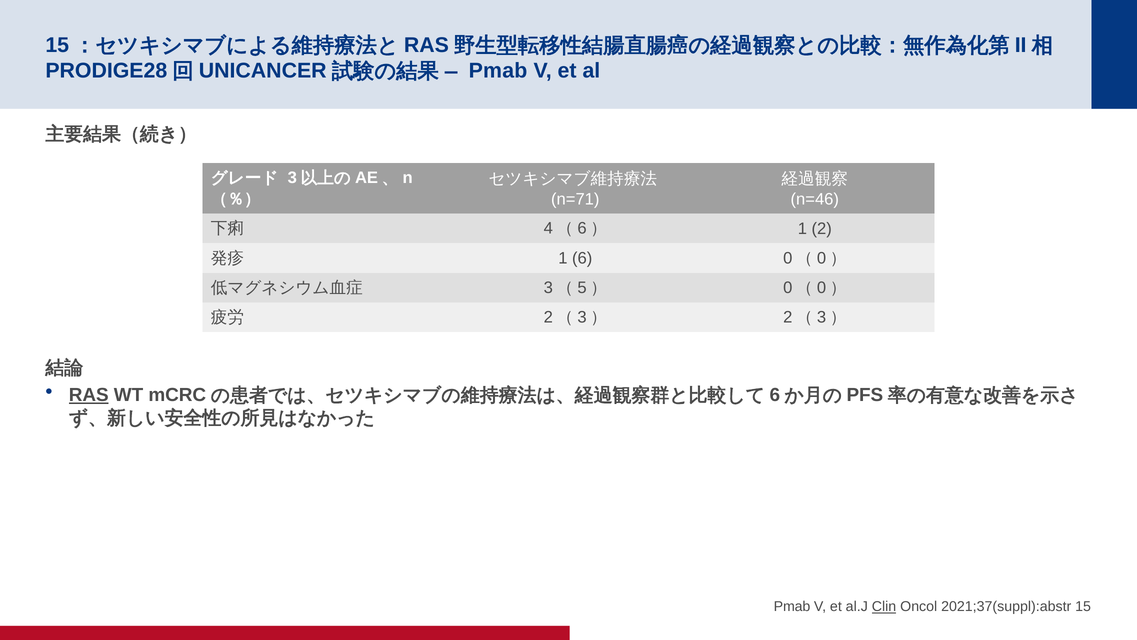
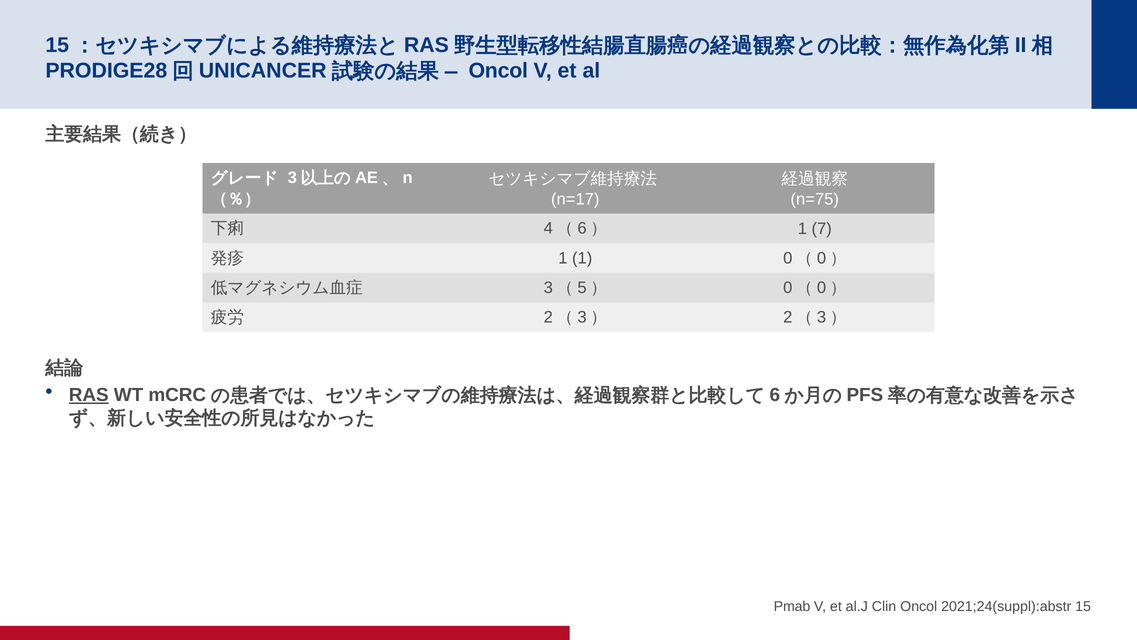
Pmab at (498, 71): Pmab -> Oncol
n=71: n=71 -> n=17
n=46: n=46 -> n=75
2: 2 -> 7
1 6: 6 -> 1
Clin underline: present -> none
2021;37(suppl):abstr: 2021;37(suppl):abstr -> 2021;24(suppl):abstr
